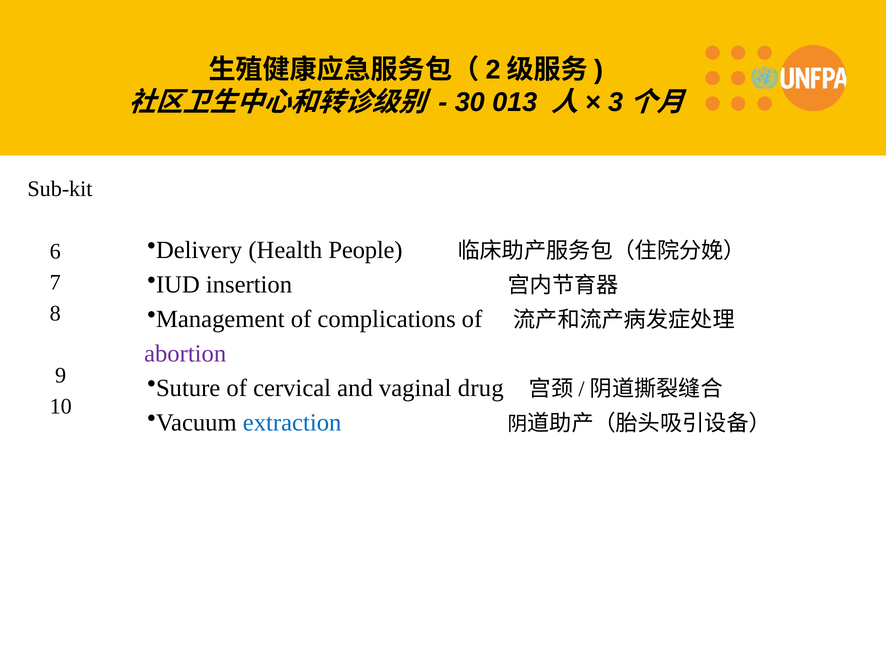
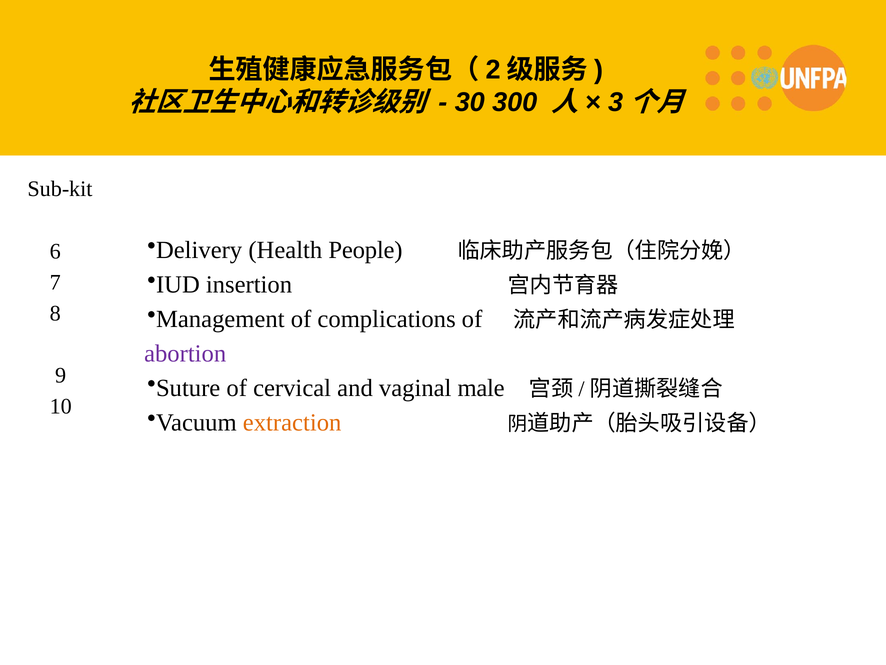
013: 013 -> 300
drug: drug -> male
extraction colour: blue -> orange
